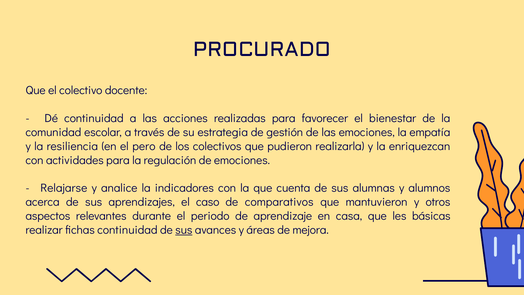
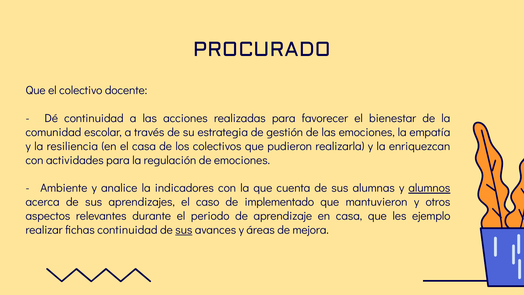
el pero: pero -> casa
Relajarse: Relajarse -> Ambiente
alumnos underline: none -> present
comparativos: comparativos -> implementado
básicas: básicas -> ejemplo
